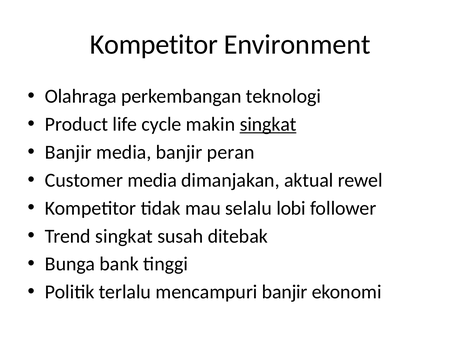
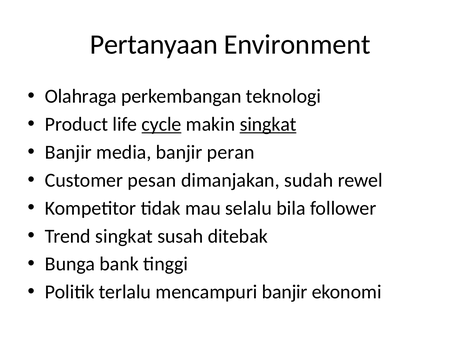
Kompetitor at (154, 45): Kompetitor -> Pertanyaan
cycle underline: none -> present
Customer media: media -> pesan
aktual: aktual -> sudah
lobi: lobi -> bila
